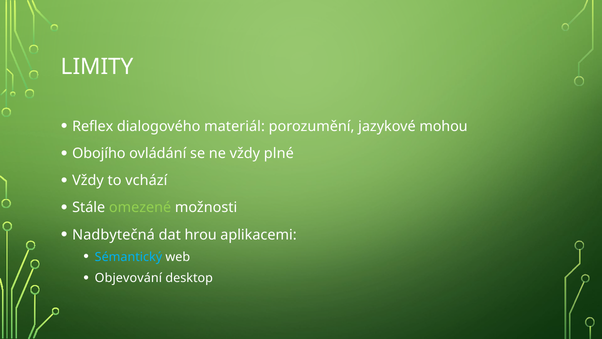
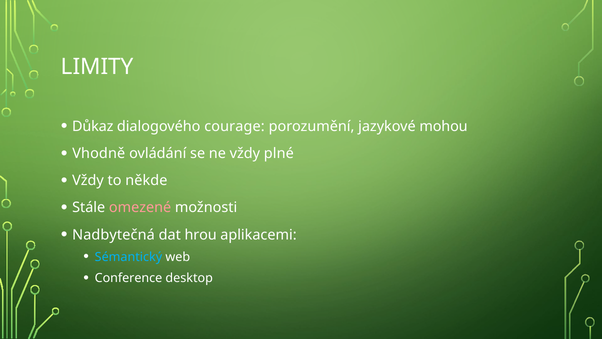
Reflex: Reflex -> Důkaz
materiál: materiál -> courage
Obojího: Obojího -> Vhodně
vchází: vchází -> někde
omezené colour: light green -> pink
Objevování: Objevování -> Conference
